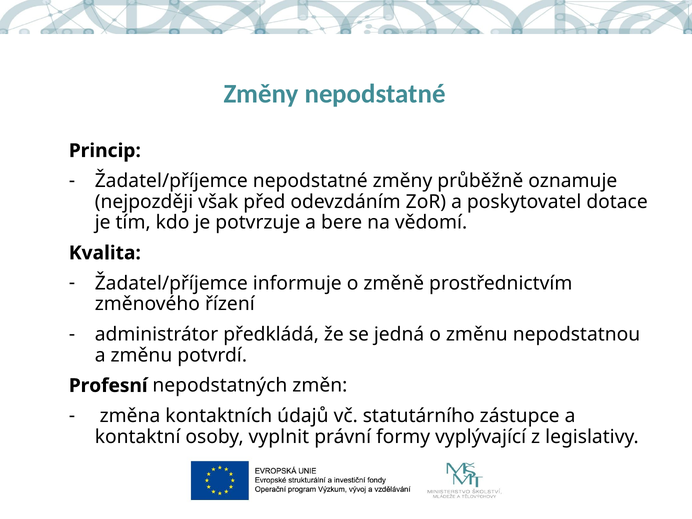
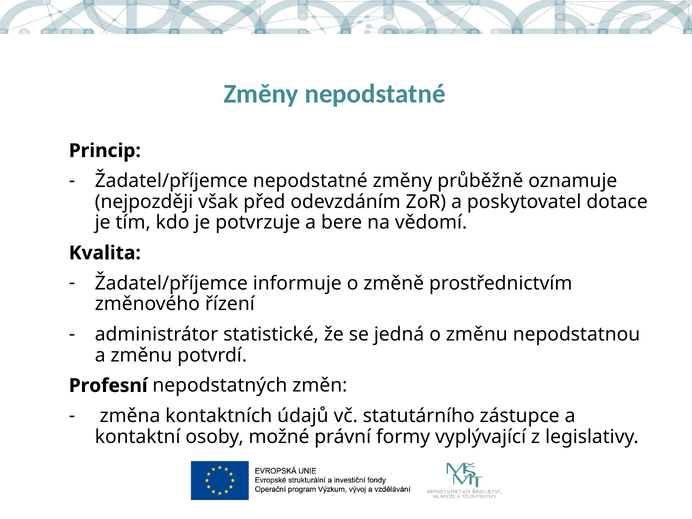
předkládá: předkládá -> statistické
vyplnit: vyplnit -> možné
